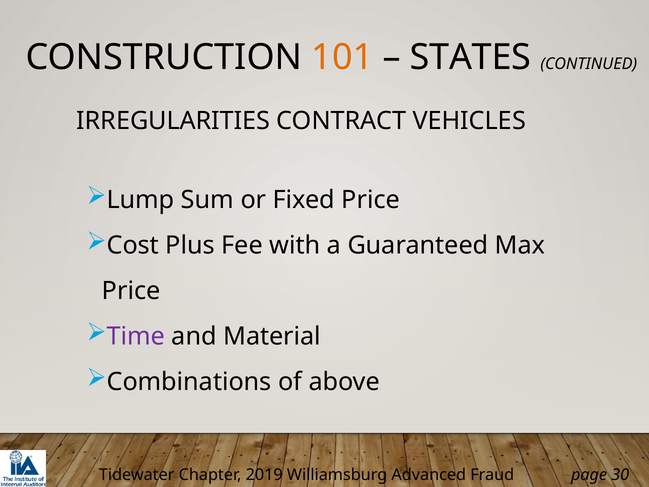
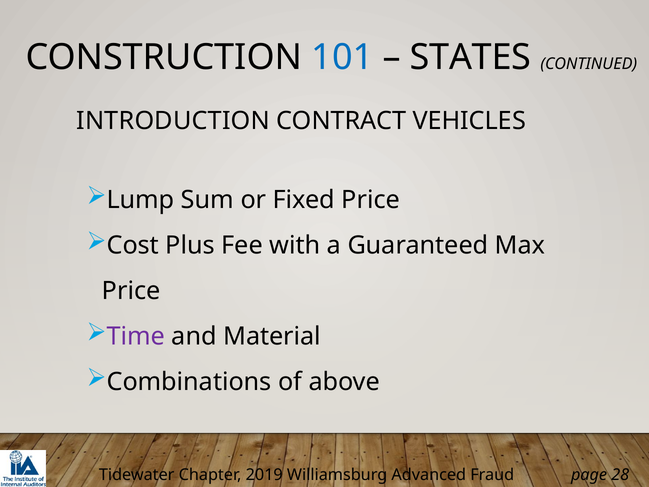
101 colour: orange -> blue
IRREGULARITIES: IRREGULARITIES -> INTRODUCTION
30: 30 -> 28
